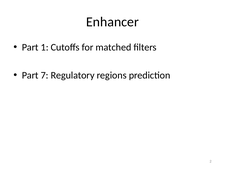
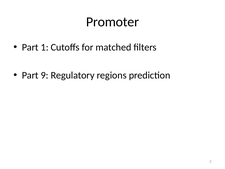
Enhancer: Enhancer -> Promoter
7: 7 -> 9
